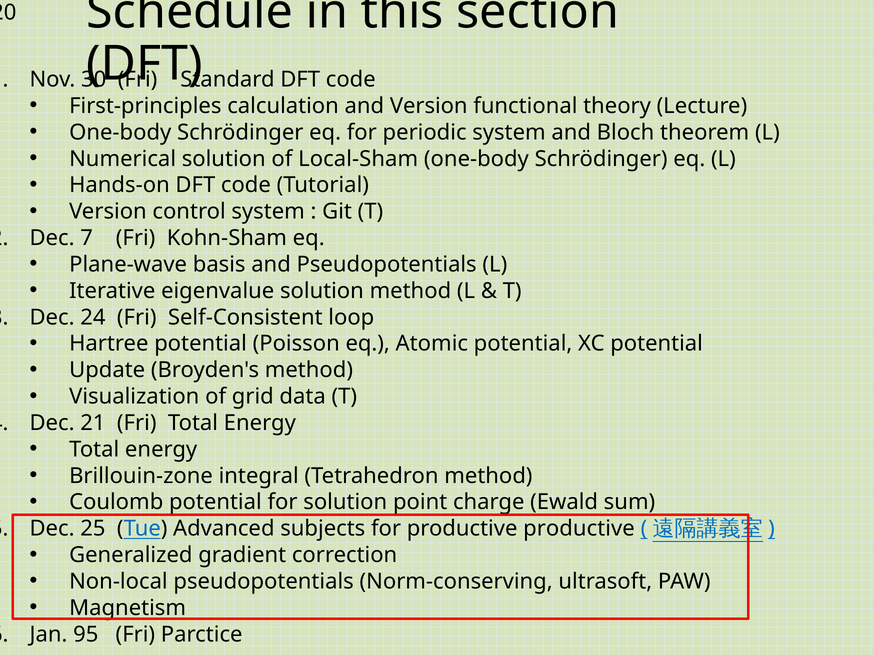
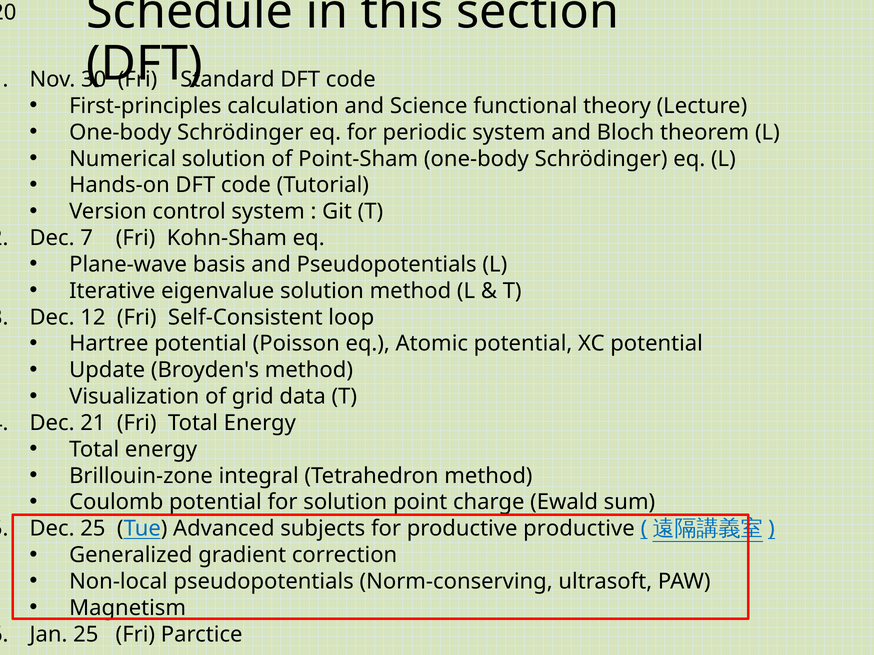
and Version: Version -> Science
Local-Sham: Local-Sham -> Point-Sham
24: 24 -> 12
Jan 95: 95 -> 25
